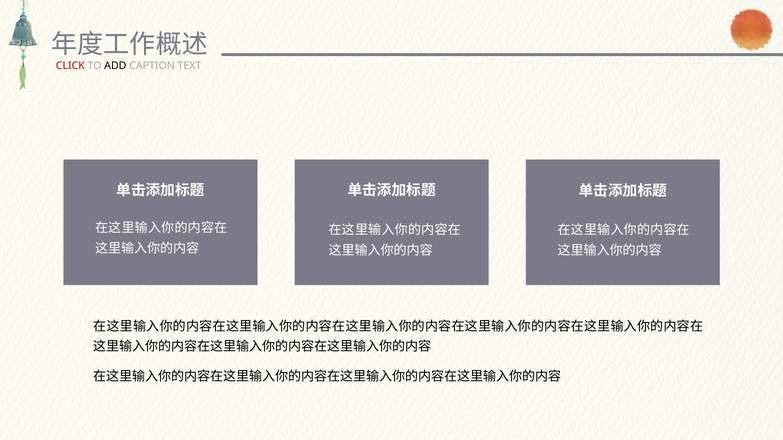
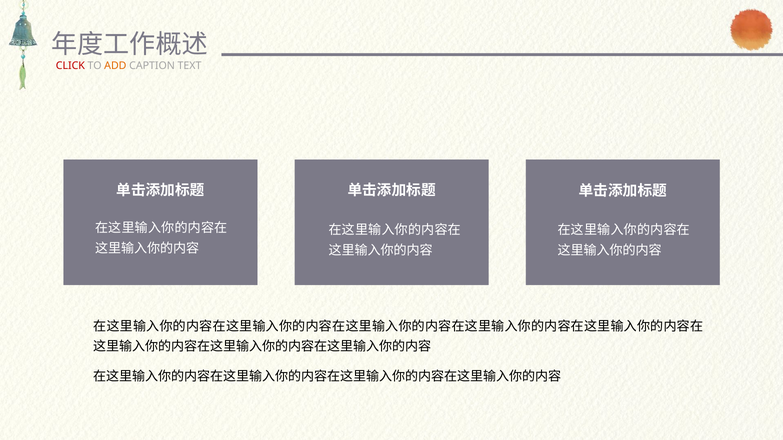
ADD colour: black -> orange
